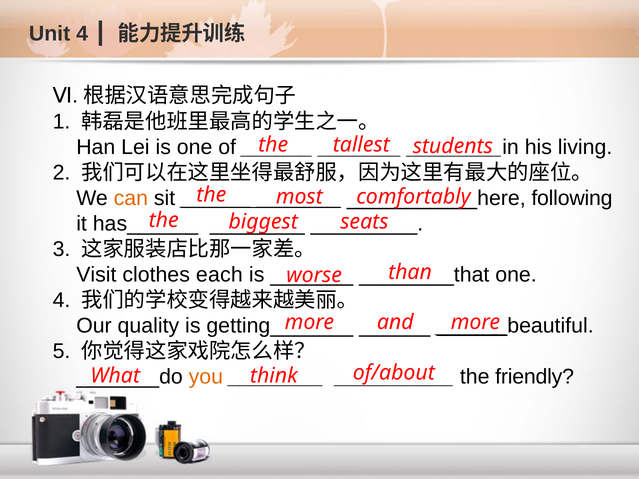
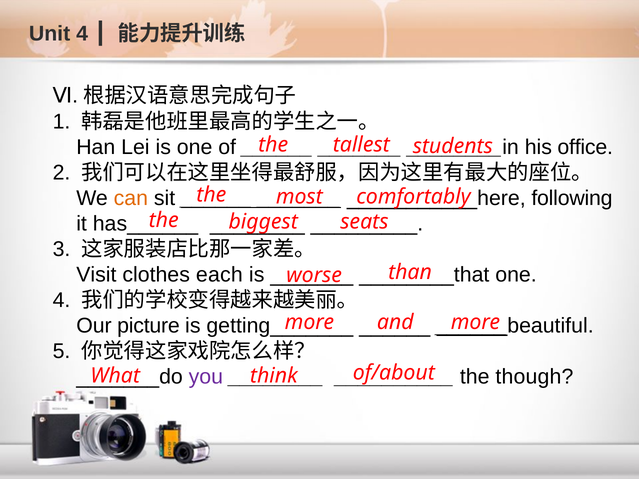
living: living -> office
quality: quality -> picture
you colour: orange -> purple
friendly: friendly -> though
